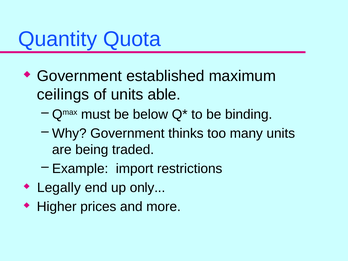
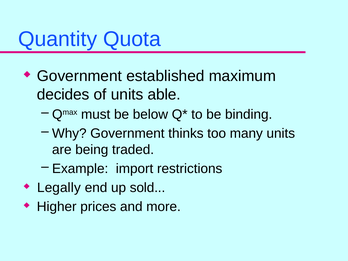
ceilings: ceilings -> decides
only: only -> sold
